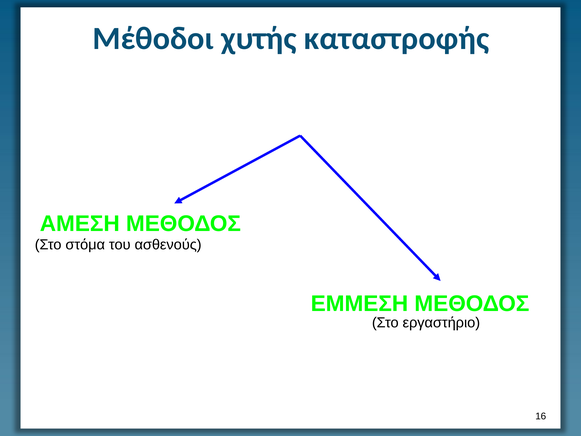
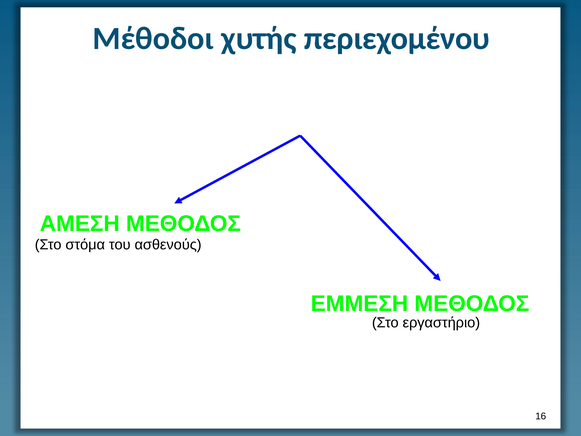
καταστροφής: καταστροφής -> περιεχομένου
